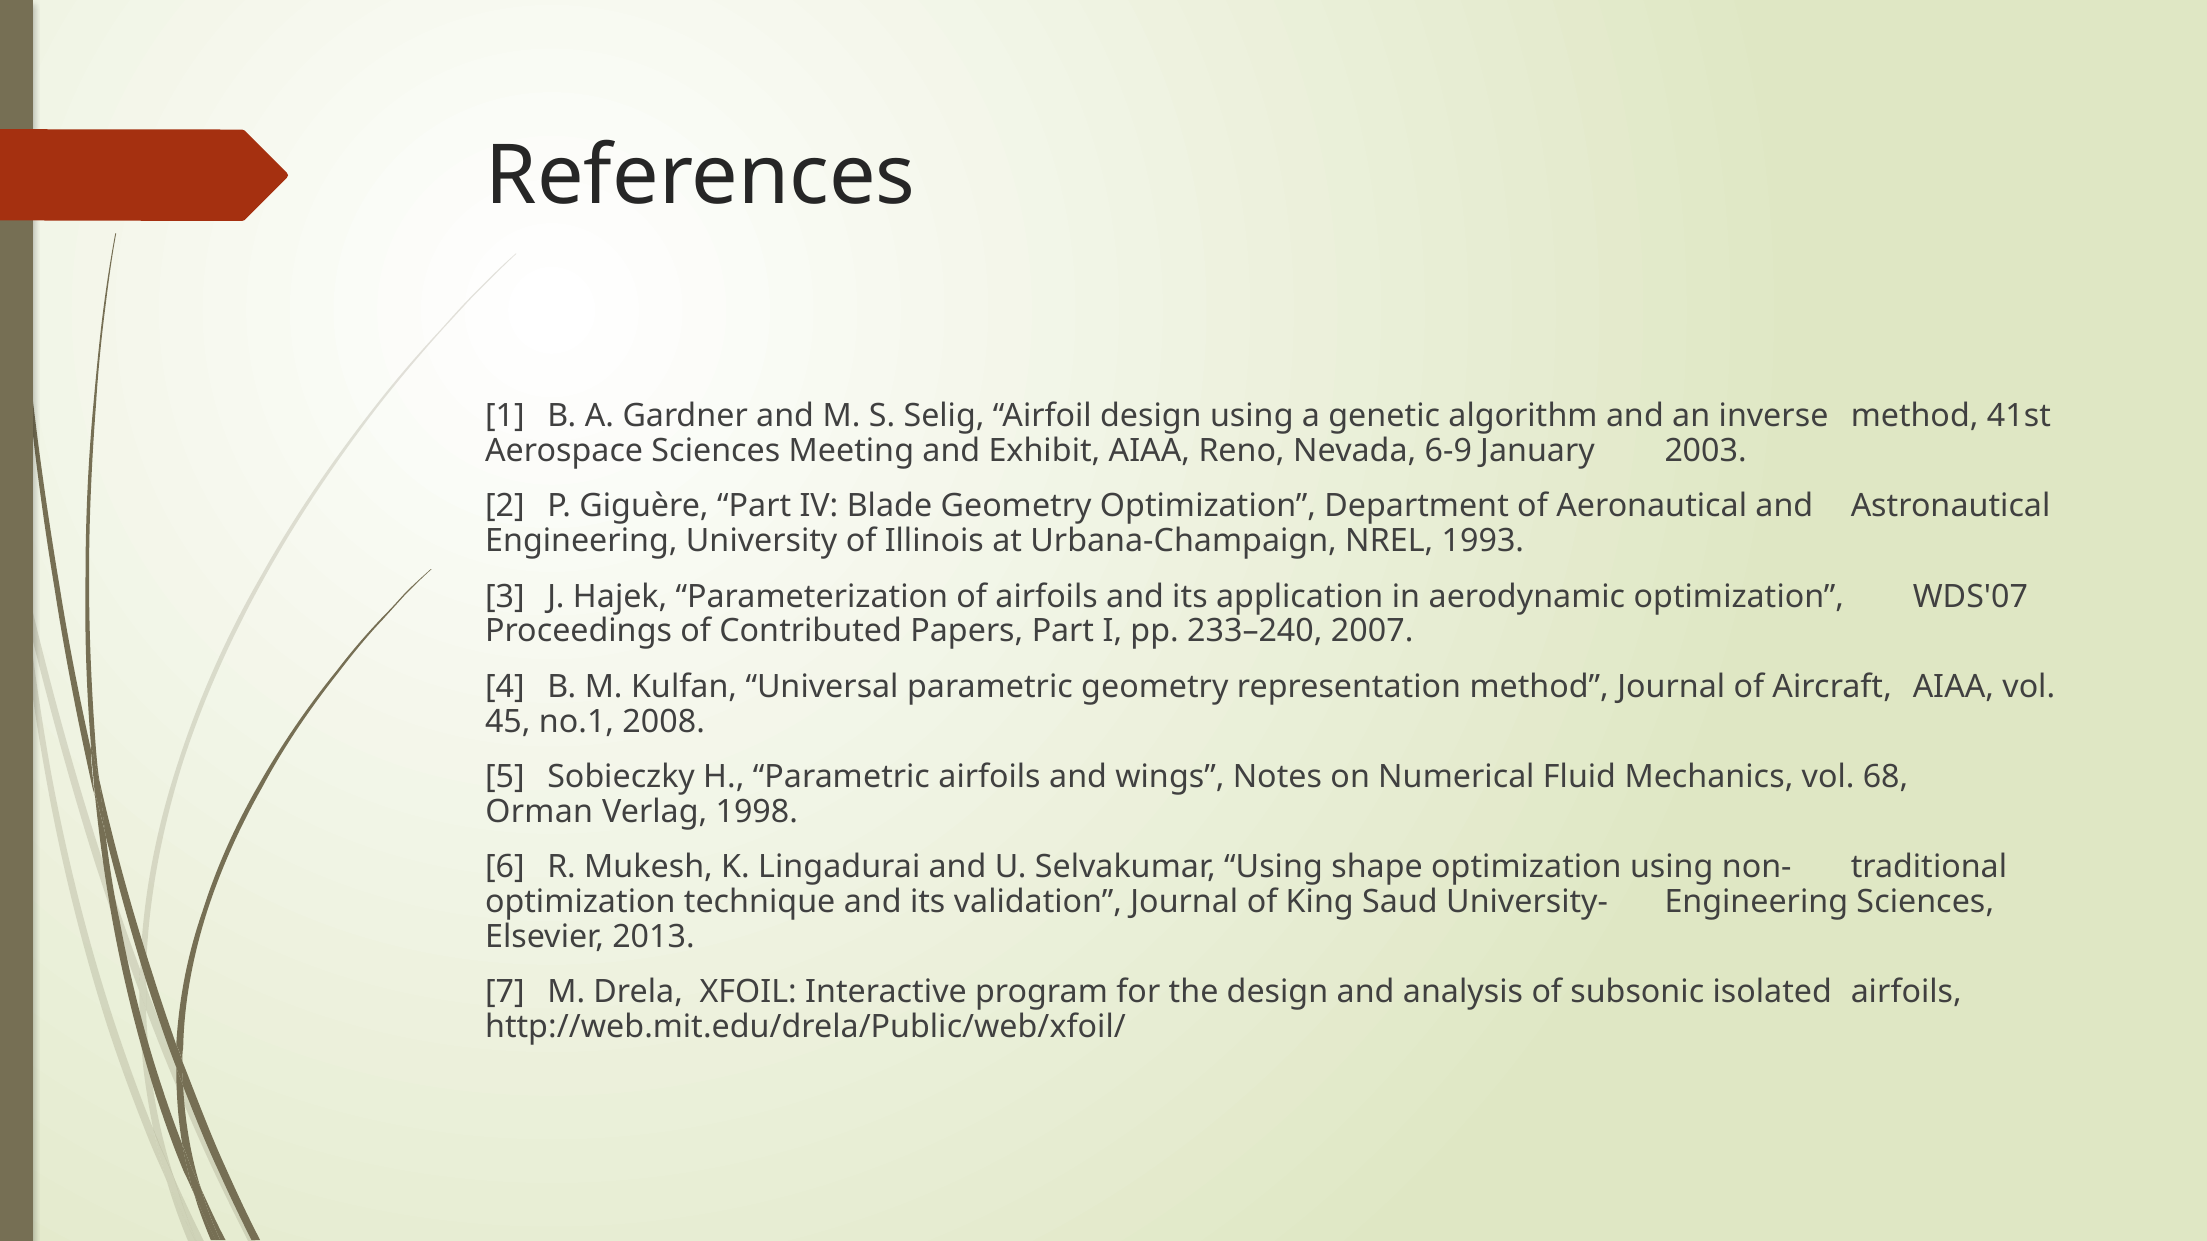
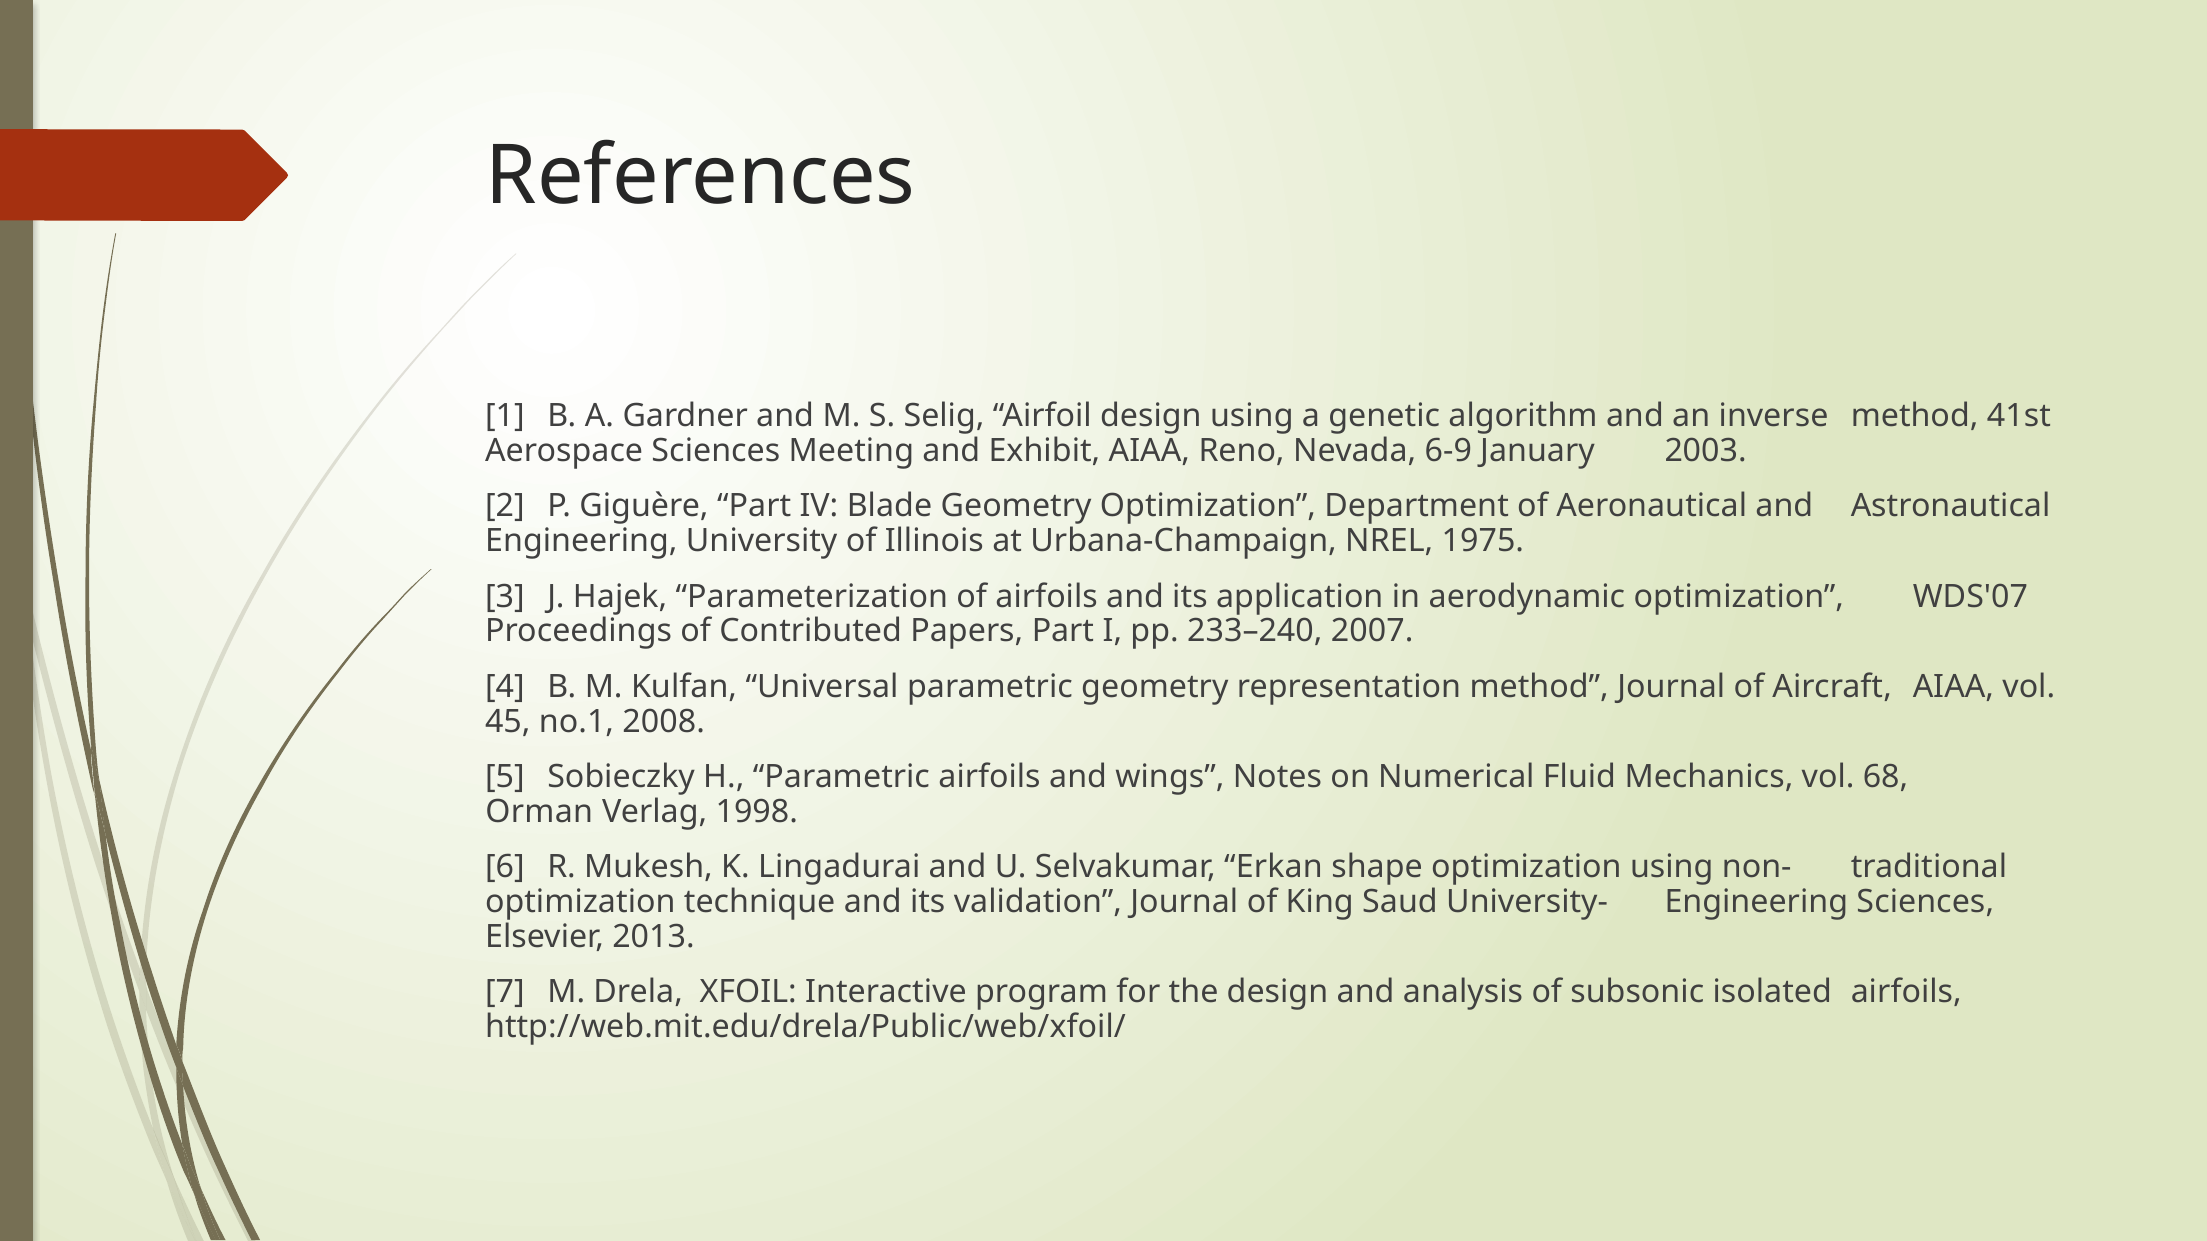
1993: 1993 -> 1975
Selvakumar Using: Using -> Erkan
